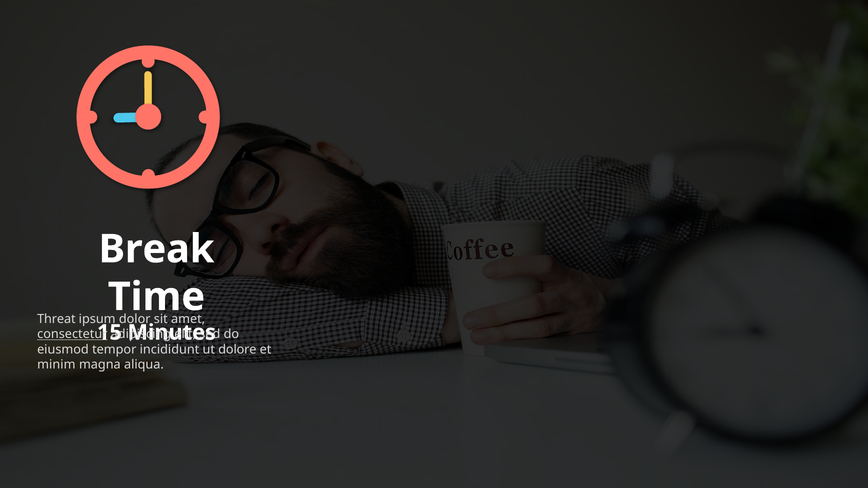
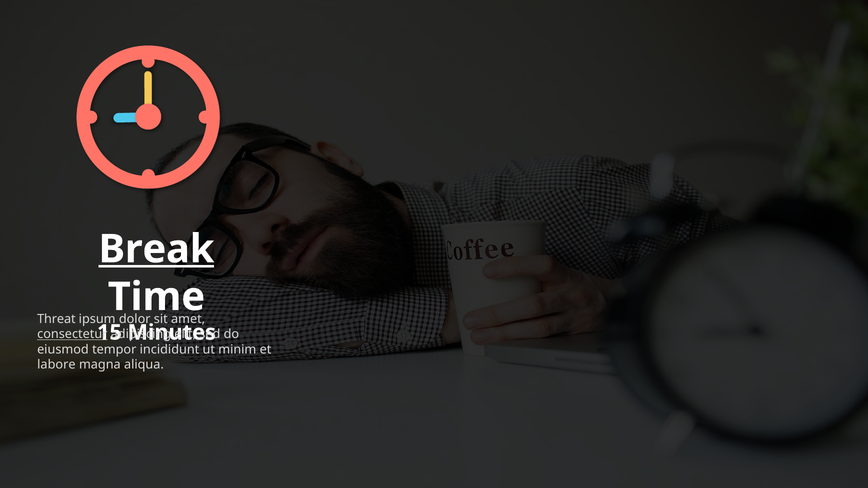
Break underline: none -> present
dolore: dolore -> minim
minim: minim -> labore
